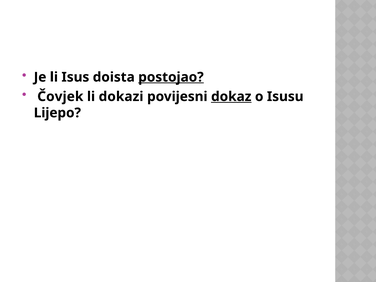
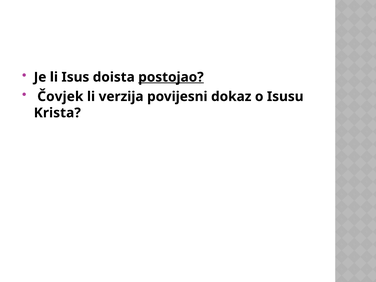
dokazi: dokazi -> verzija
dokaz underline: present -> none
Lijepo: Lijepo -> Krista
